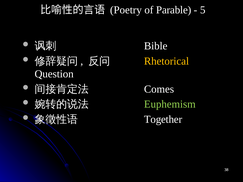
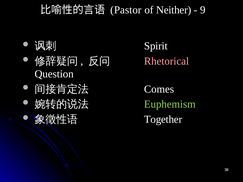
Poetry: Poetry -> Pastor
Parable: Parable -> Neither
5: 5 -> 9
Bible: Bible -> Spirit
Rhetorical colour: yellow -> pink
